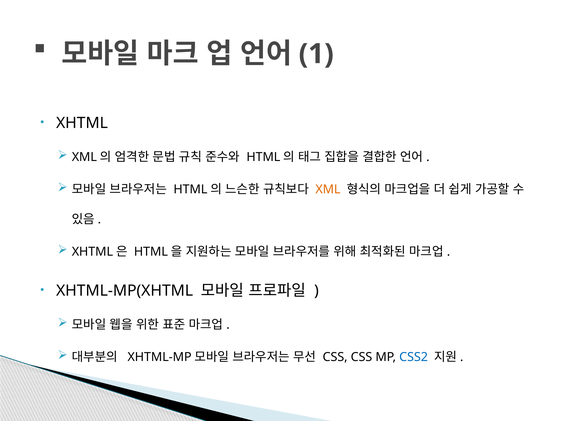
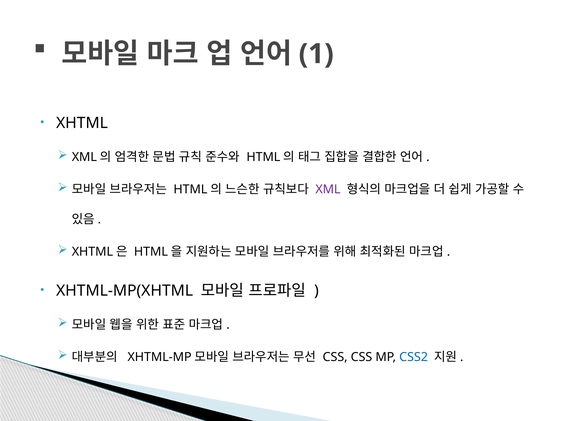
XML colour: orange -> purple
